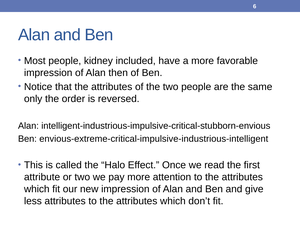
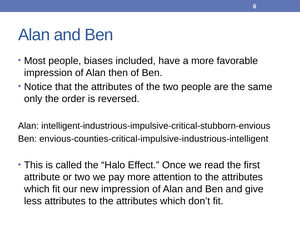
kidney: kidney -> biases
envious-extreme-critical-impulsive-industrious-intelligent: envious-extreme-critical-impulsive-industrious-intelligent -> envious-counties-critical-impulsive-industrious-intelligent
